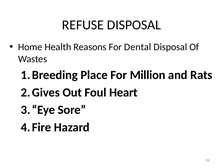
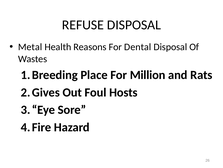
Home: Home -> Metal
Heart: Heart -> Hosts
